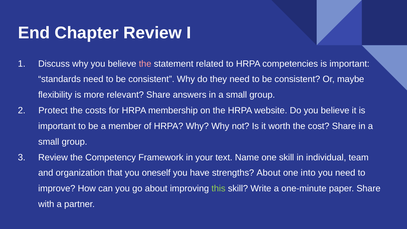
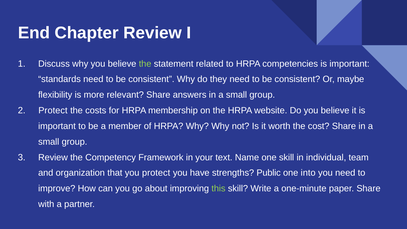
the at (145, 64) colour: pink -> light green
you oneself: oneself -> protect
strengths About: About -> Public
